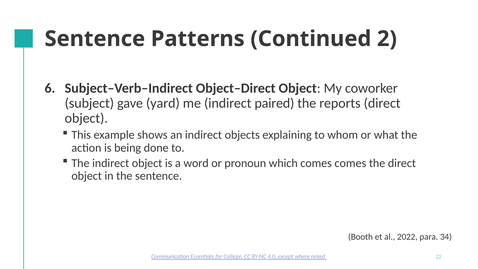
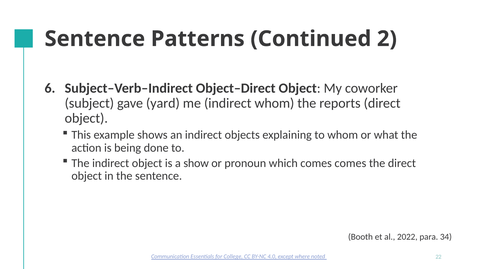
indirect paired: paired -> whom
word: word -> show
